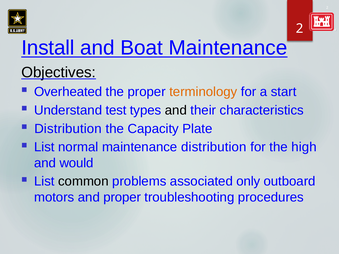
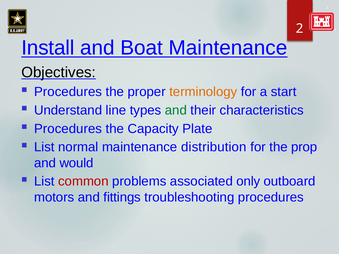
Overheated at (68, 92): Overheated -> Procedures
test: test -> line
and at (176, 110) colour: black -> green
Distribution at (68, 129): Distribution -> Procedures
high: high -> prop
common colour: black -> red
and proper: proper -> fittings
